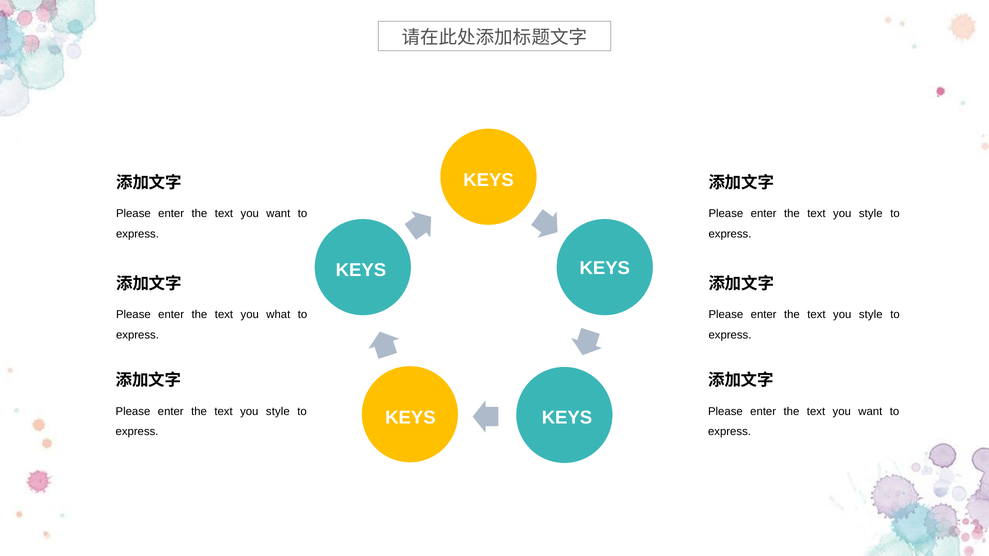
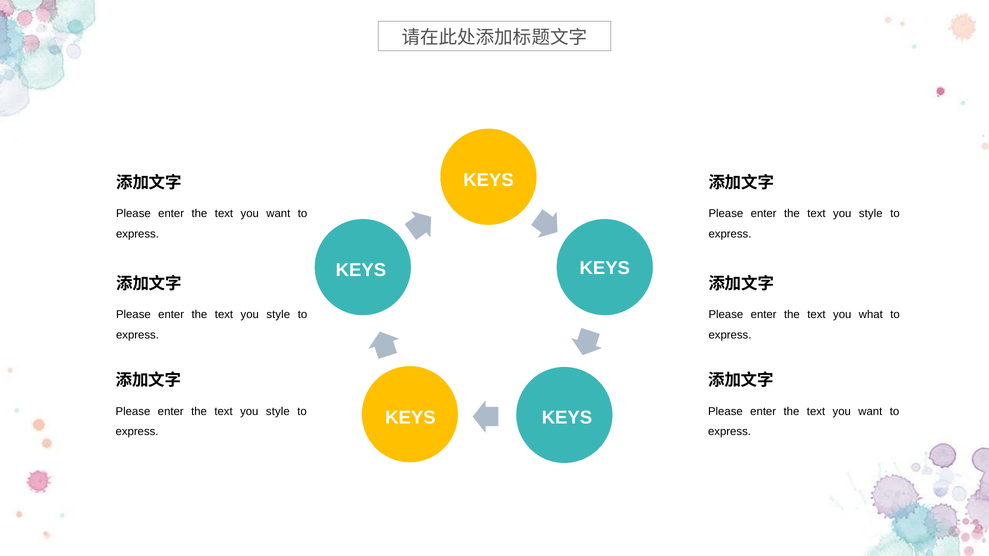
what at (278, 315): what -> style
style at (871, 315): style -> what
